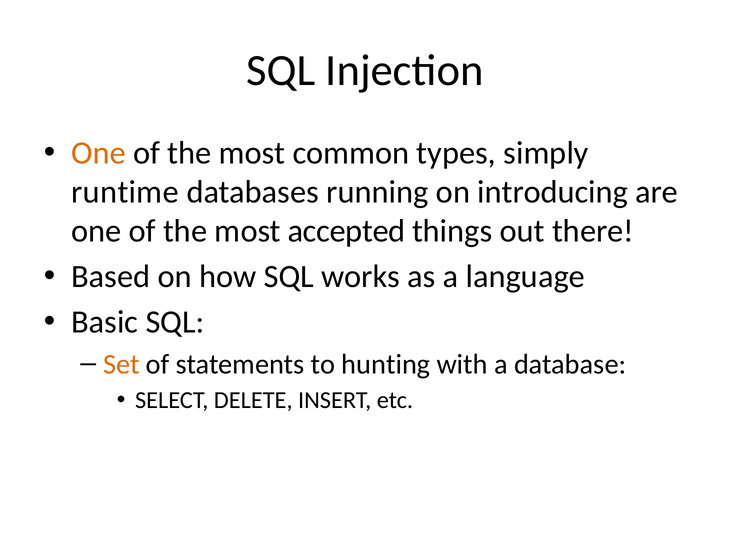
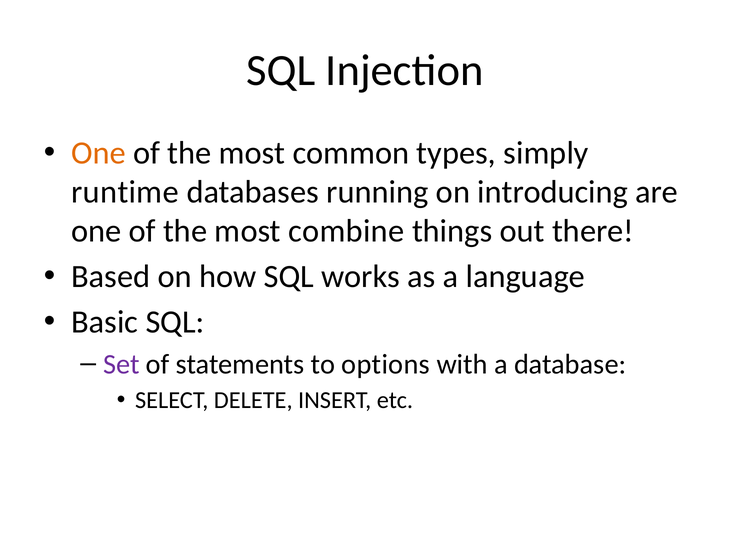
accepted: accepted -> combine
Set colour: orange -> purple
hunting: hunting -> options
